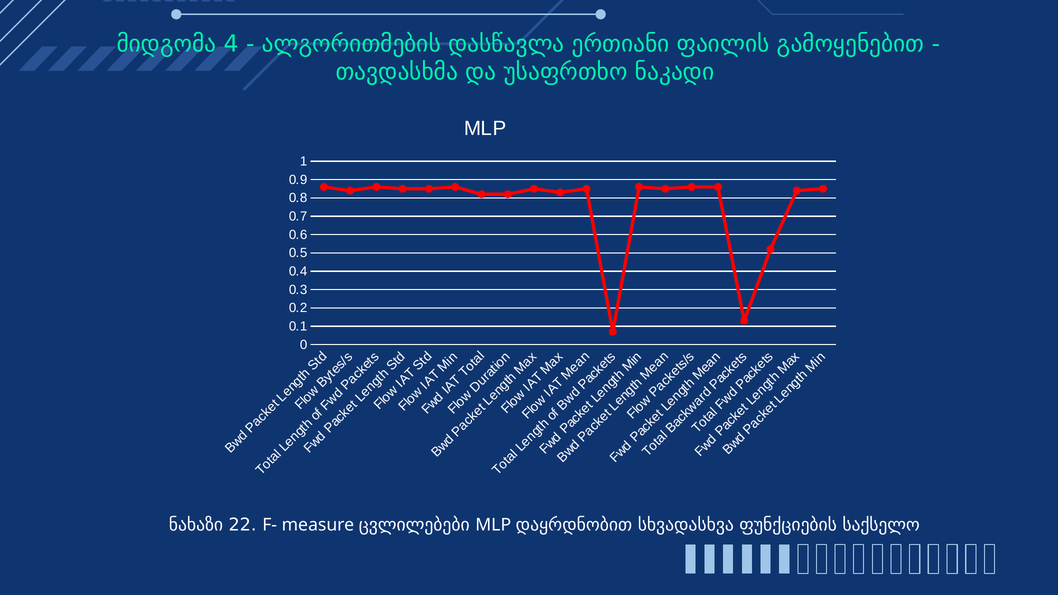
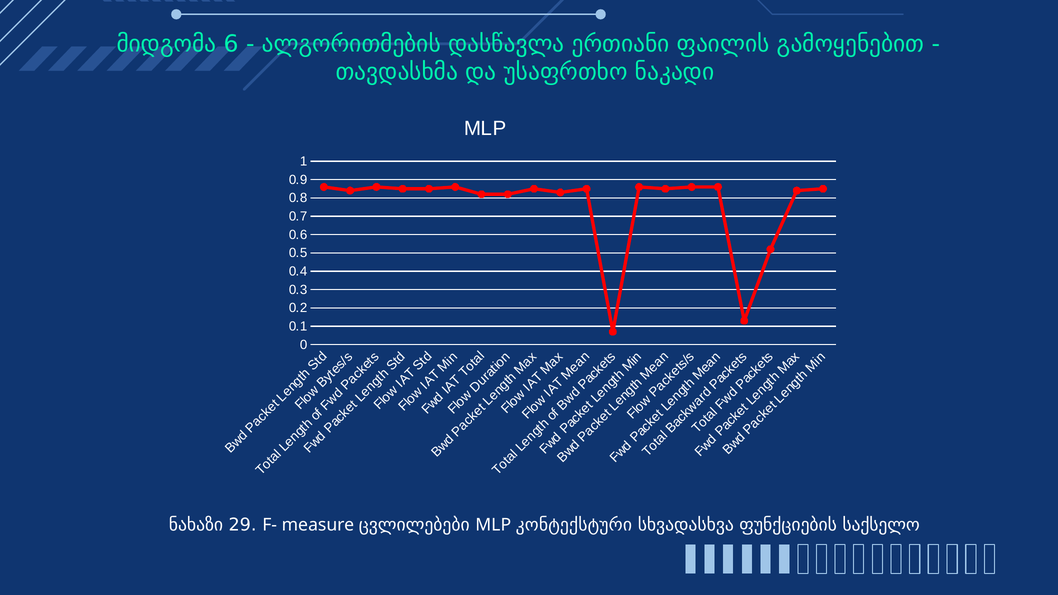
4: 4 -> 6
22: 22 -> 29
დაყრდნობით: დაყრდნობით -> კონტექსტური
